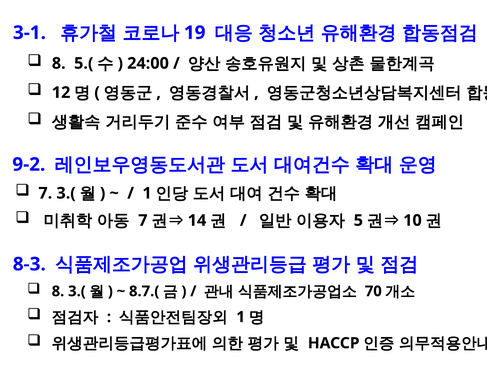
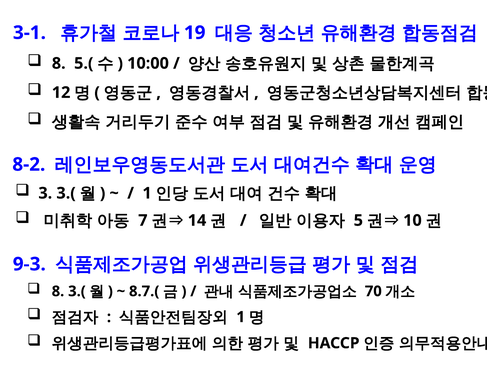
24:00: 24:00 -> 10:00
9-2: 9-2 -> 8-2
7 at (45, 193): 7 -> 3
8-3: 8-3 -> 9-3
